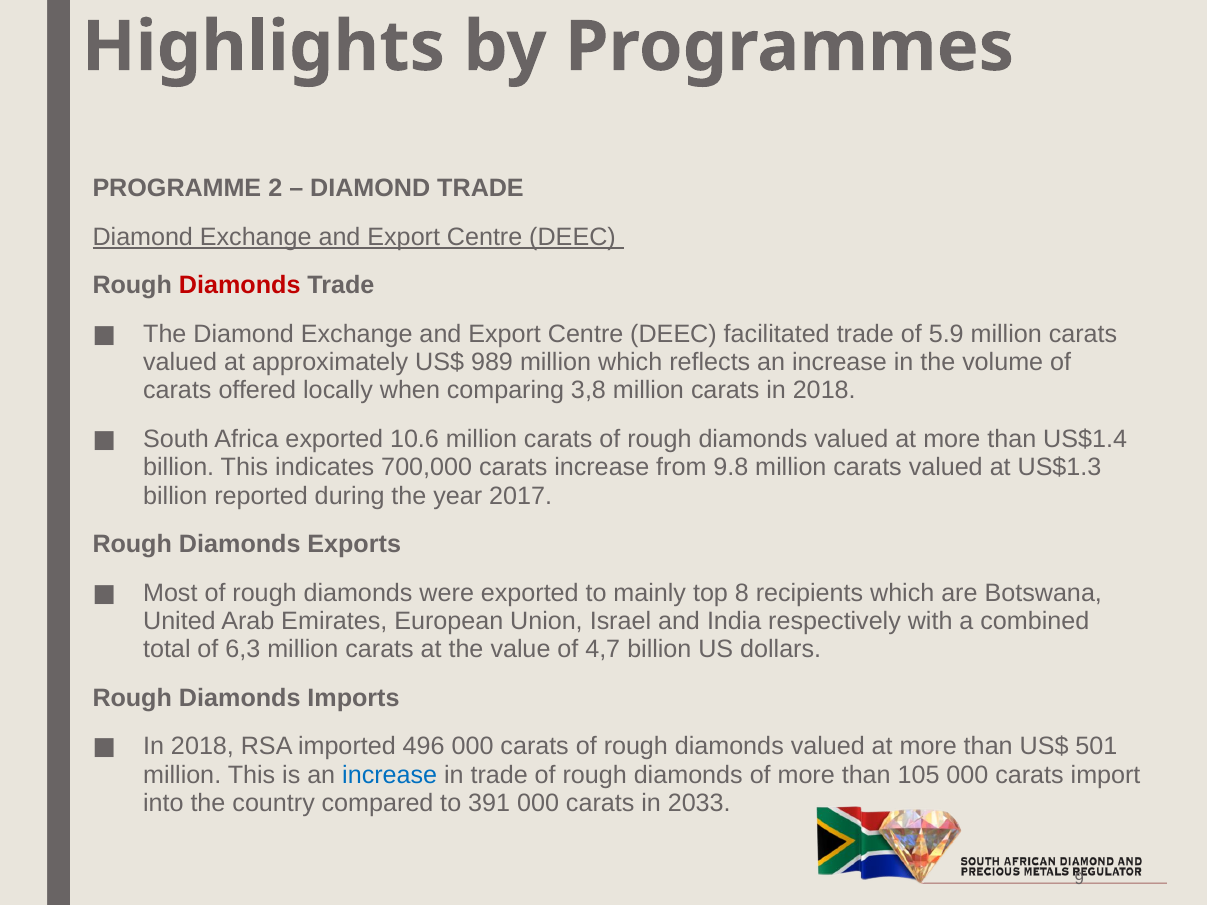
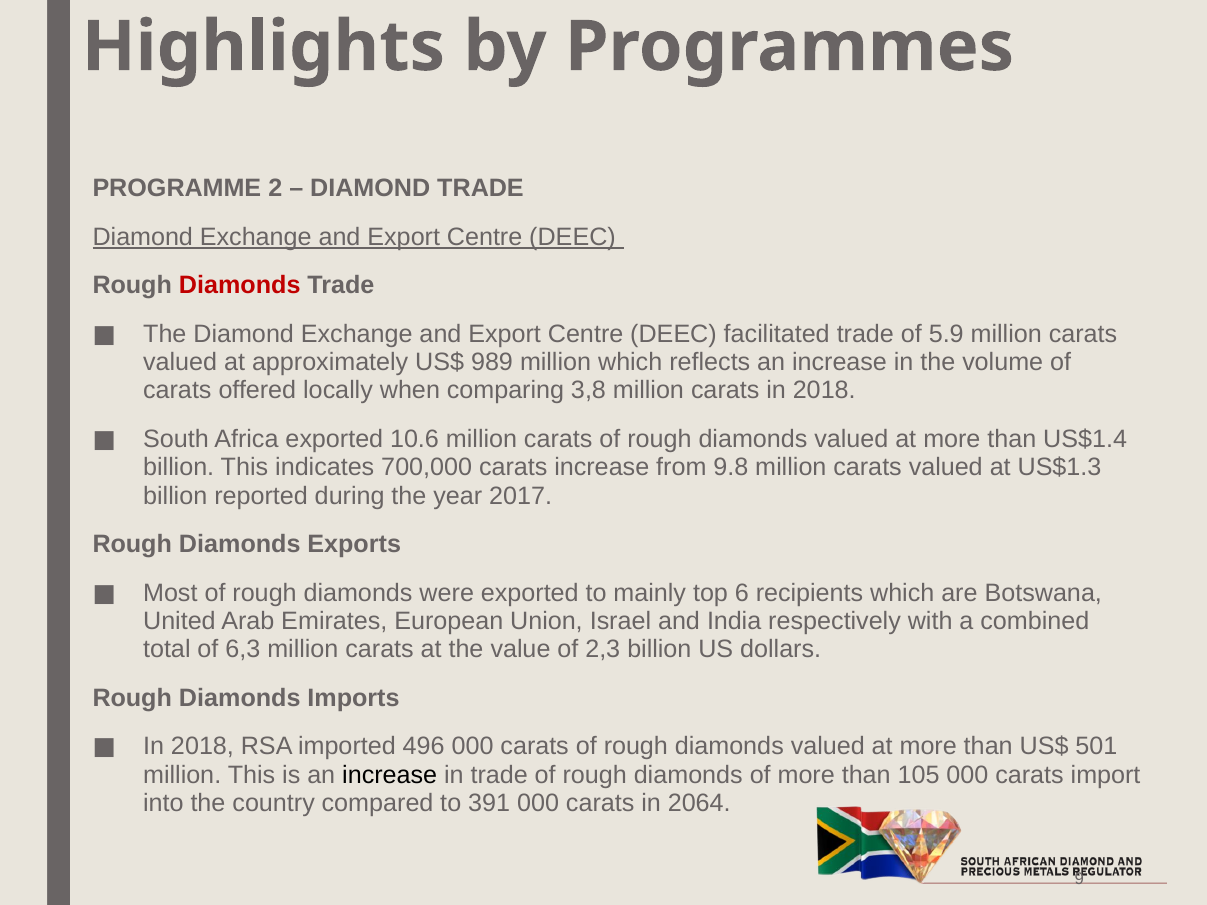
8: 8 -> 6
4,7: 4,7 -> 2,3
increase at (390, 775) colour: blue -> black
2033: 2033 -> 2064
